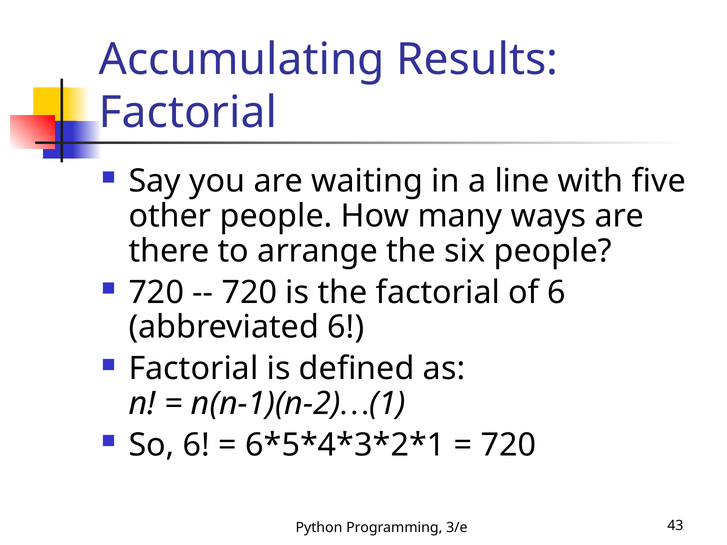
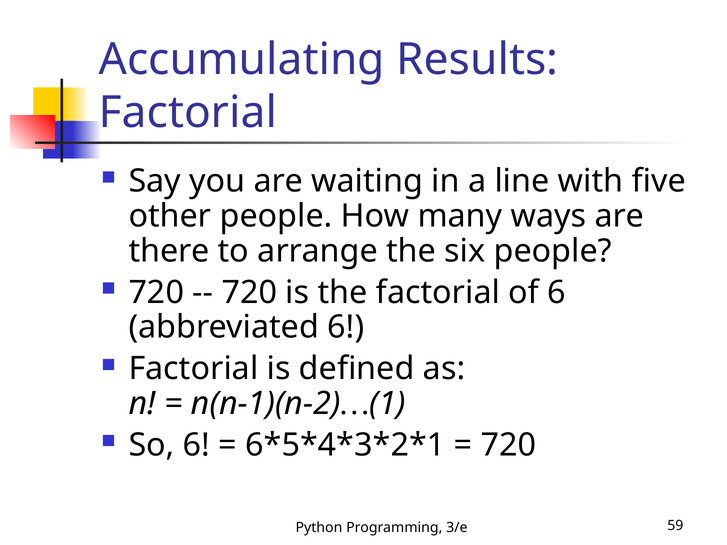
43: 43 -> 59
